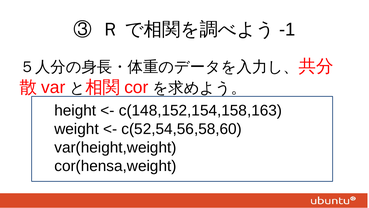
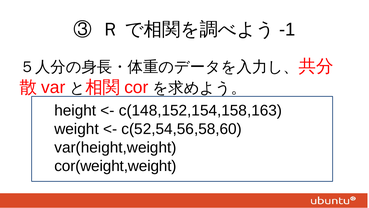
cor(hensa,weight: cor(hensa,weight -> cor(weight,weight
